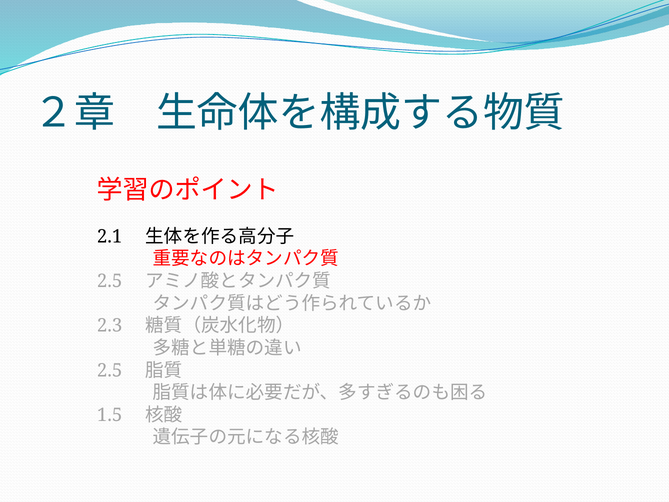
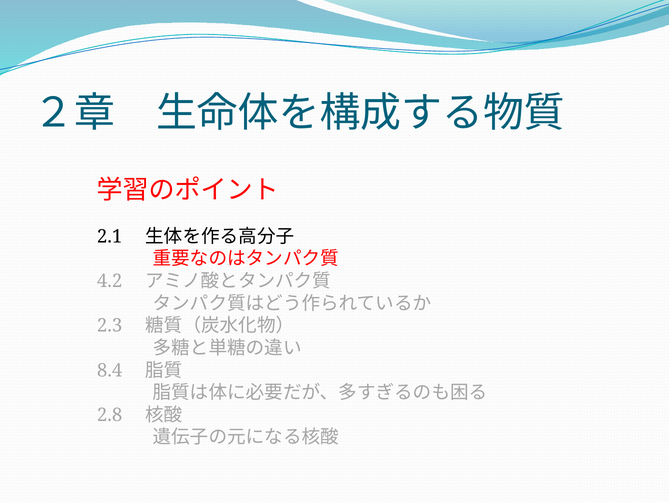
2.5 at (110, 281): 2.5 -> 4.2
2.5 at (110, 370): 2.5 -> 8.4
1.5: 1.5 -> 2.8
